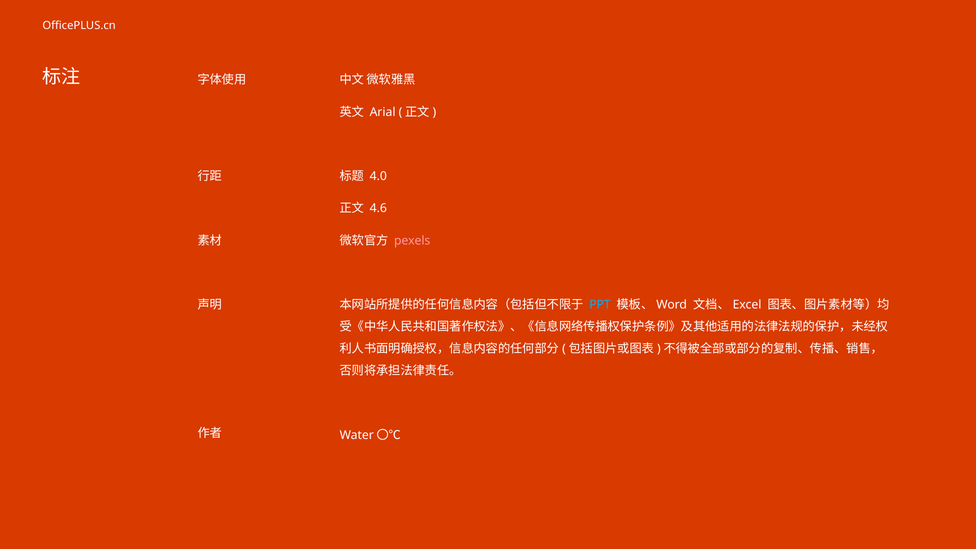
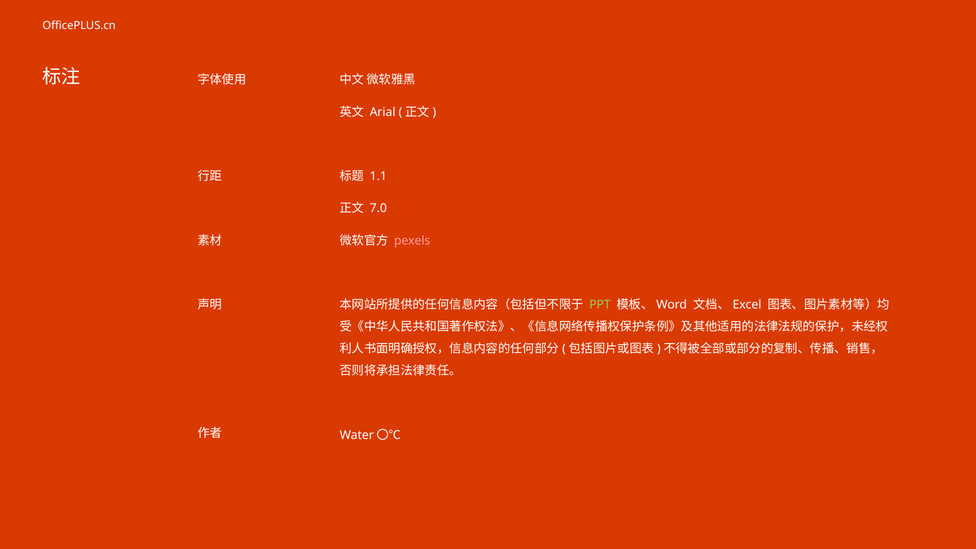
4.0: 4.0 -> 1.1
4.6: 4.6 -> 7.0
PPT colour: light blue -> light green
